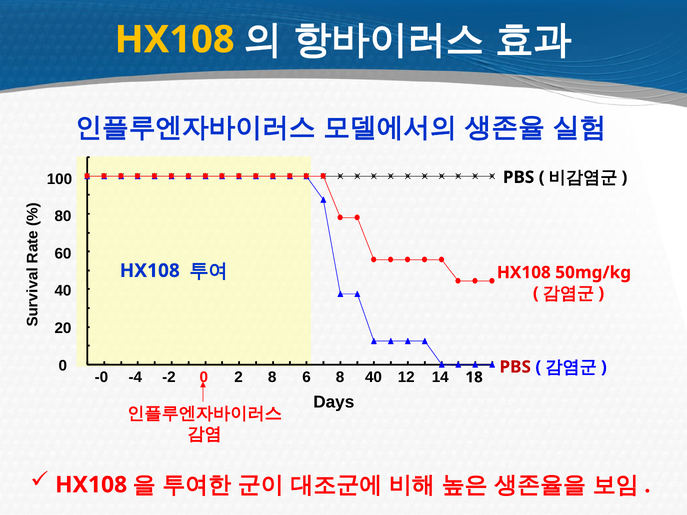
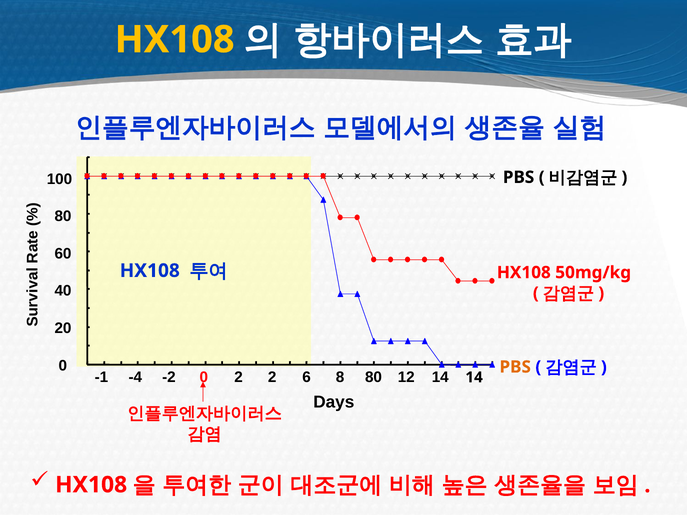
PBS at (515, 367) colour: red -> orange
-0: -0 -> -1
2 8: 8 -> 2
8 40: 40 -> 80
14 18: 18 -> 14
